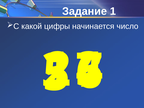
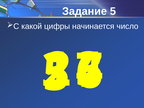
Задание 1: 1 -> 5
